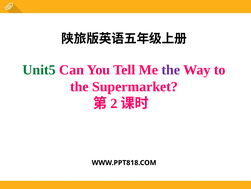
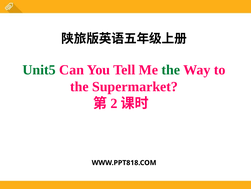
the at (171, 70) colour: purple -> green
